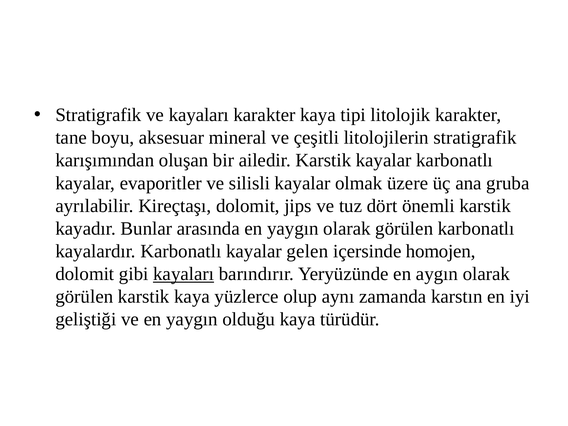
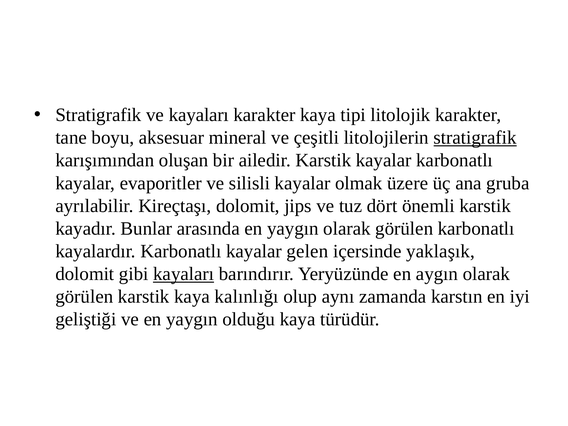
stratigrafik at (475, 138) underline: none -> present
homojen: homojen -> yaklaşık
yüzlerce: yüzlerce -> kalınlığı
